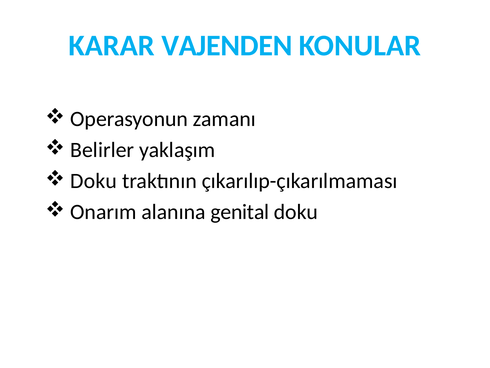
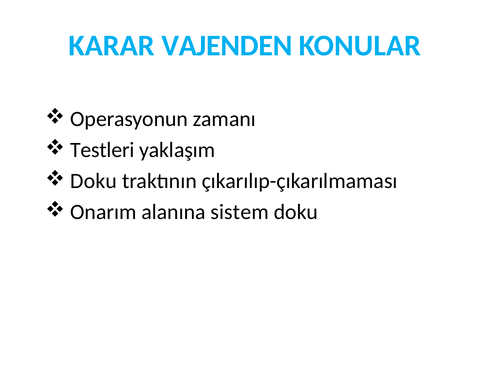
Belirler: Belirler -> Testleri
genital: genital -> sistem
